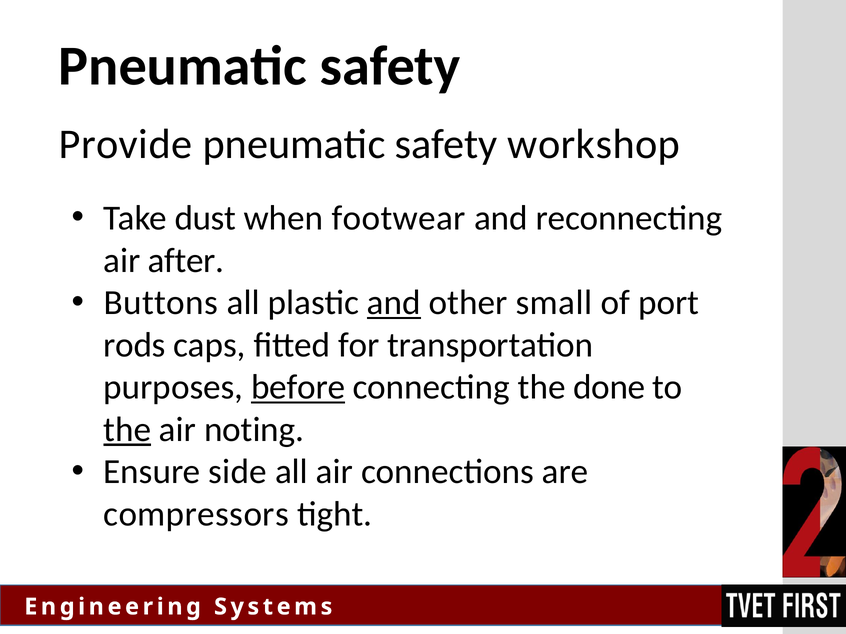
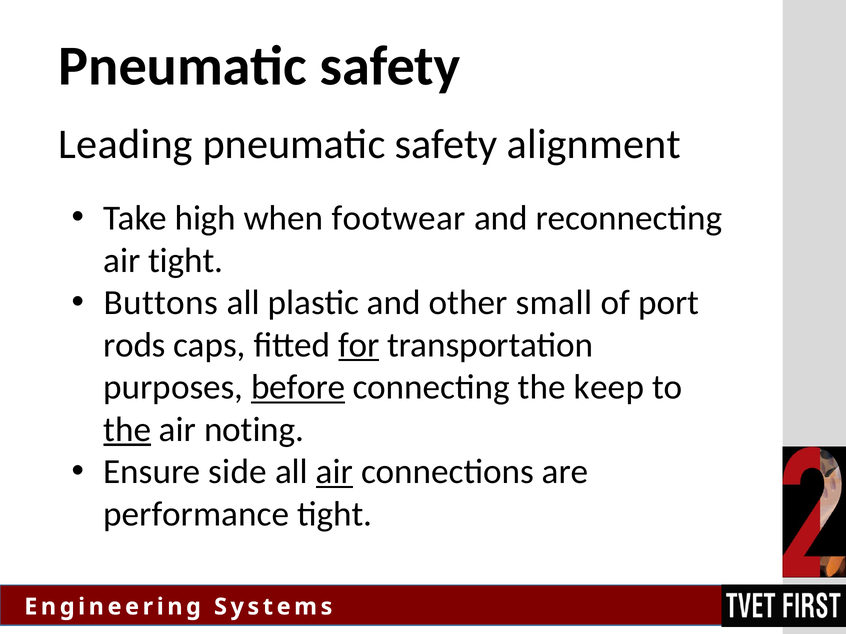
Provide: Provide -> Leading
workshop: workshop -> alignment
dust: dust -> high
air after: after -> tight
and at (394, 303) underline: present -> none
for underline: none -> present
done: done -> keep
air at (335, 472) underline: none -> present
compressors: compressors -> performance
